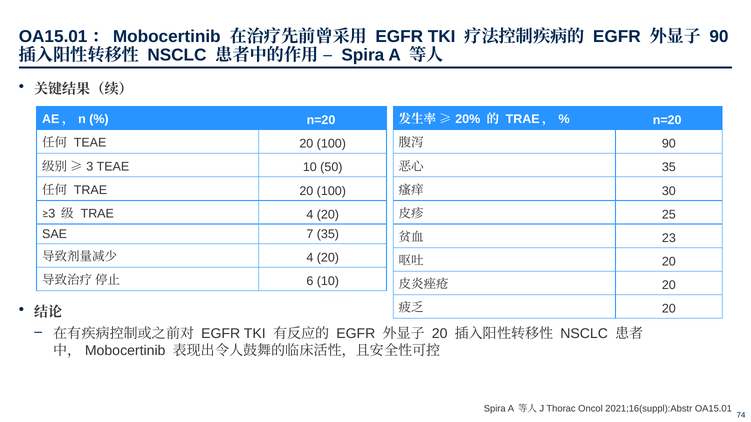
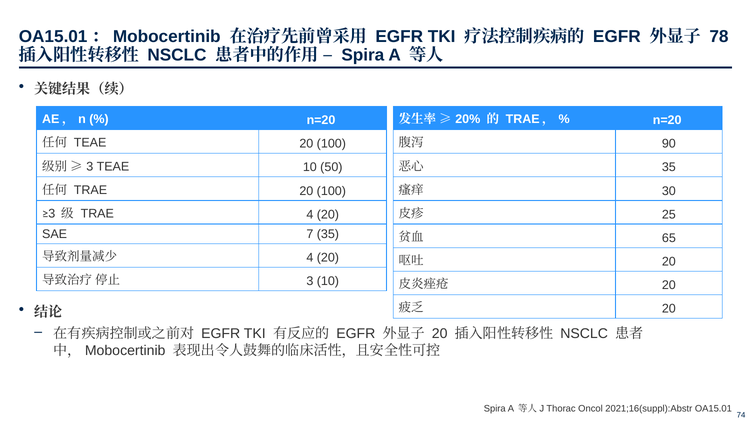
90 at (719, 37): 90 -> 78
23: 23 -> 65
6 at (310, 281): 6 -> 3
